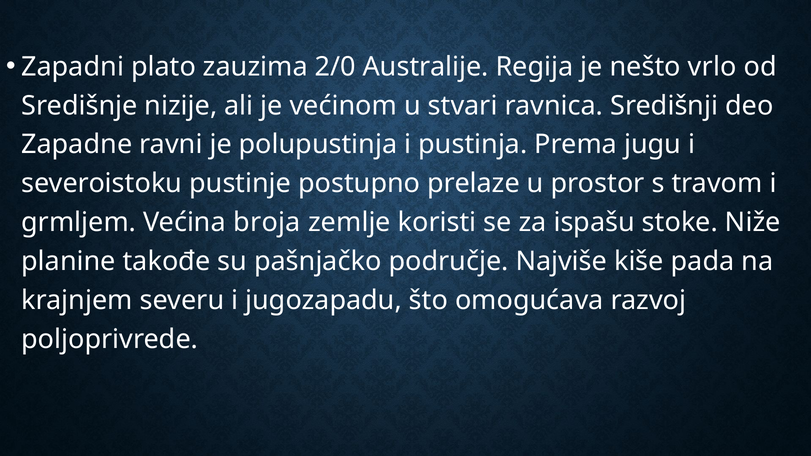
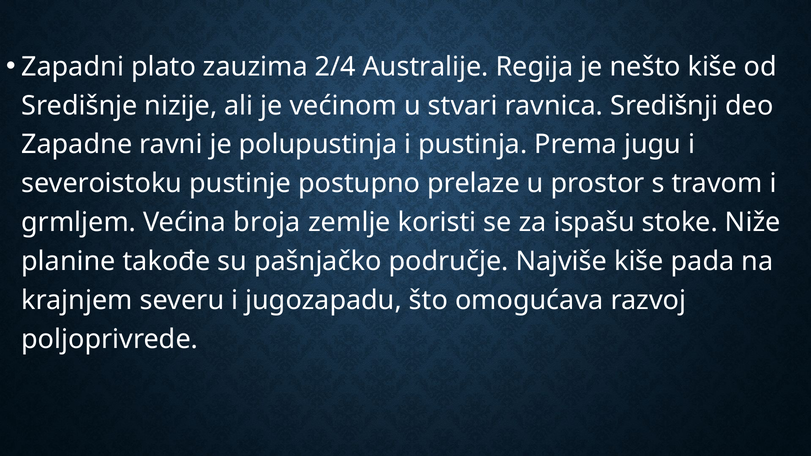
2/0: 2/0 -> 2/4
nešto vrlo: vrlo -> kiše
